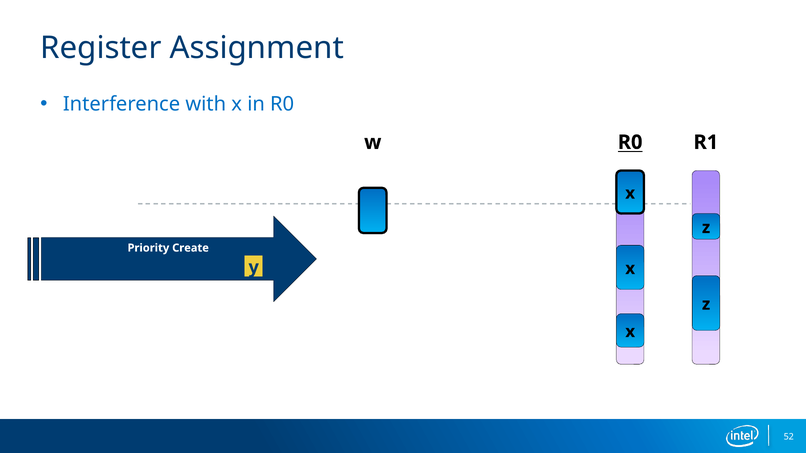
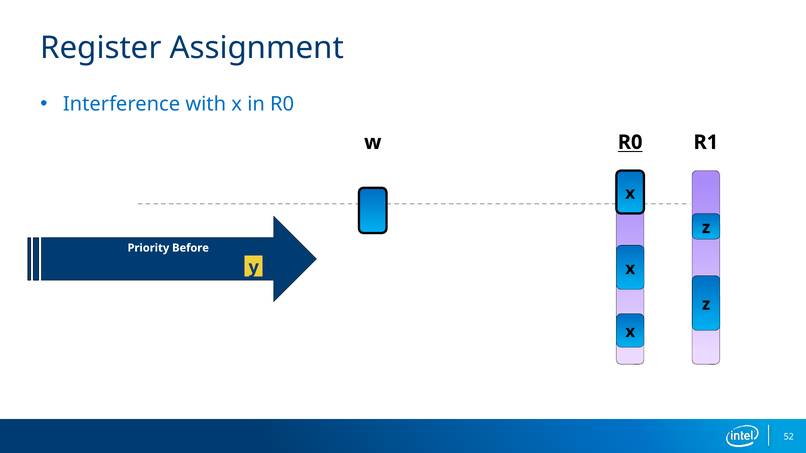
Create: Create -> Before
